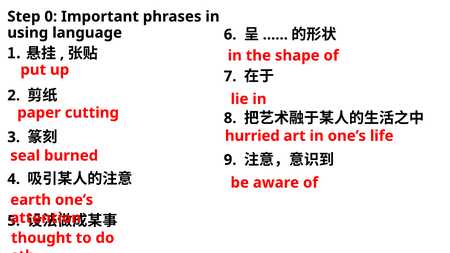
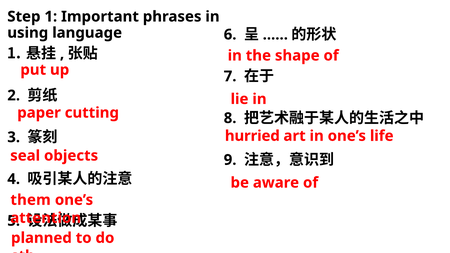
Step 0: 0 -> 1
burned: burned -> objects
earth: earth -> them
thought: thought -> planned
